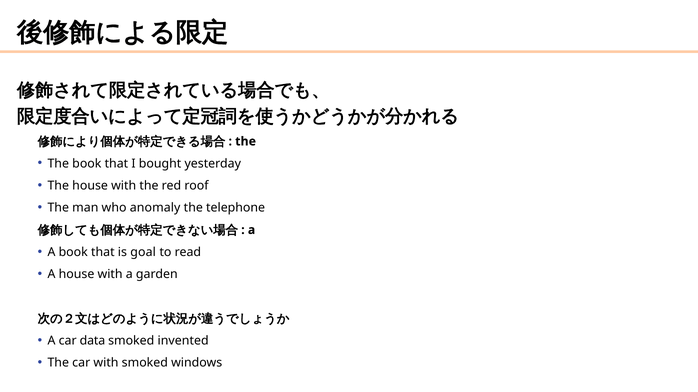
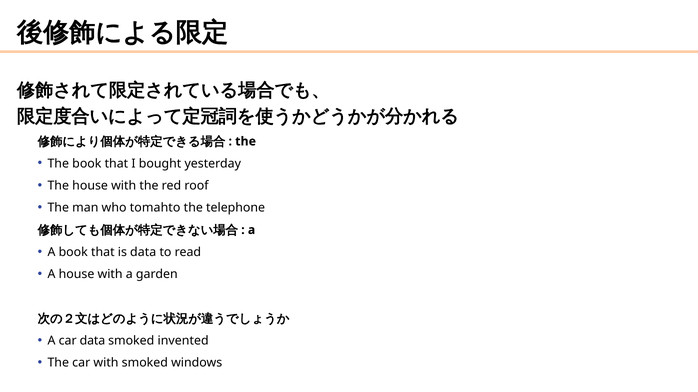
anomaly: anomaly -> tomahto
is goal: goal -> data
